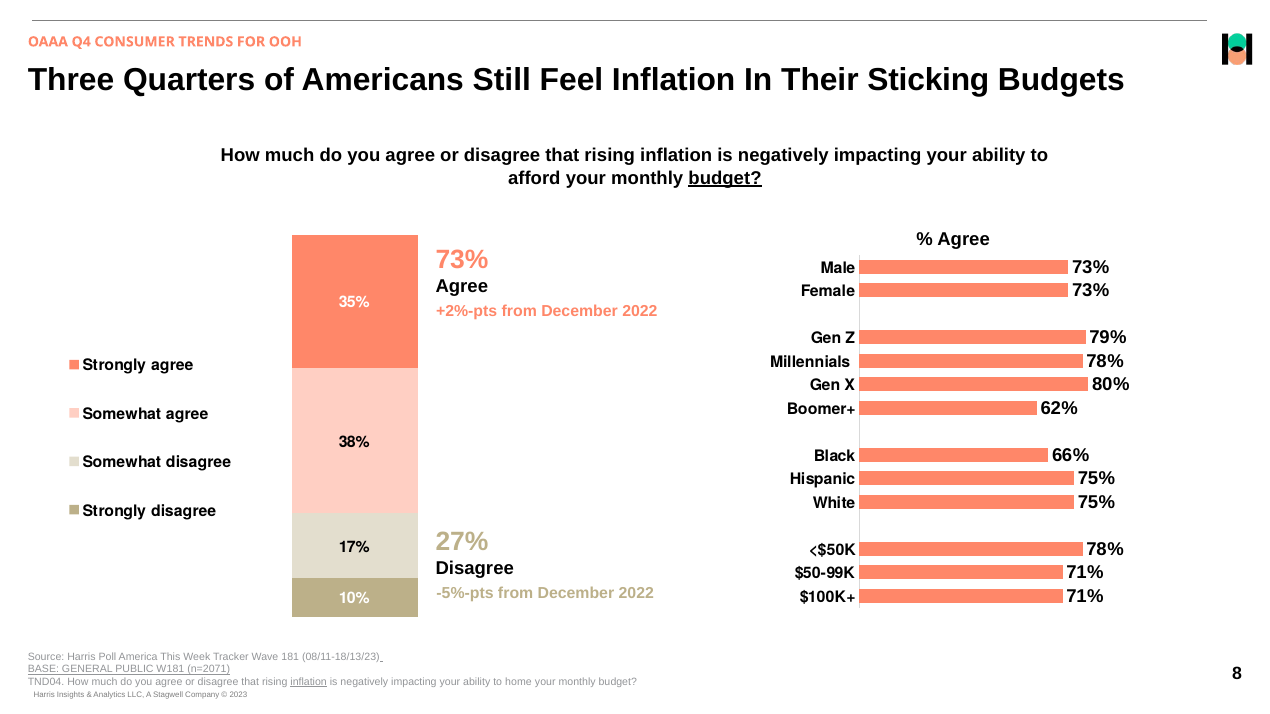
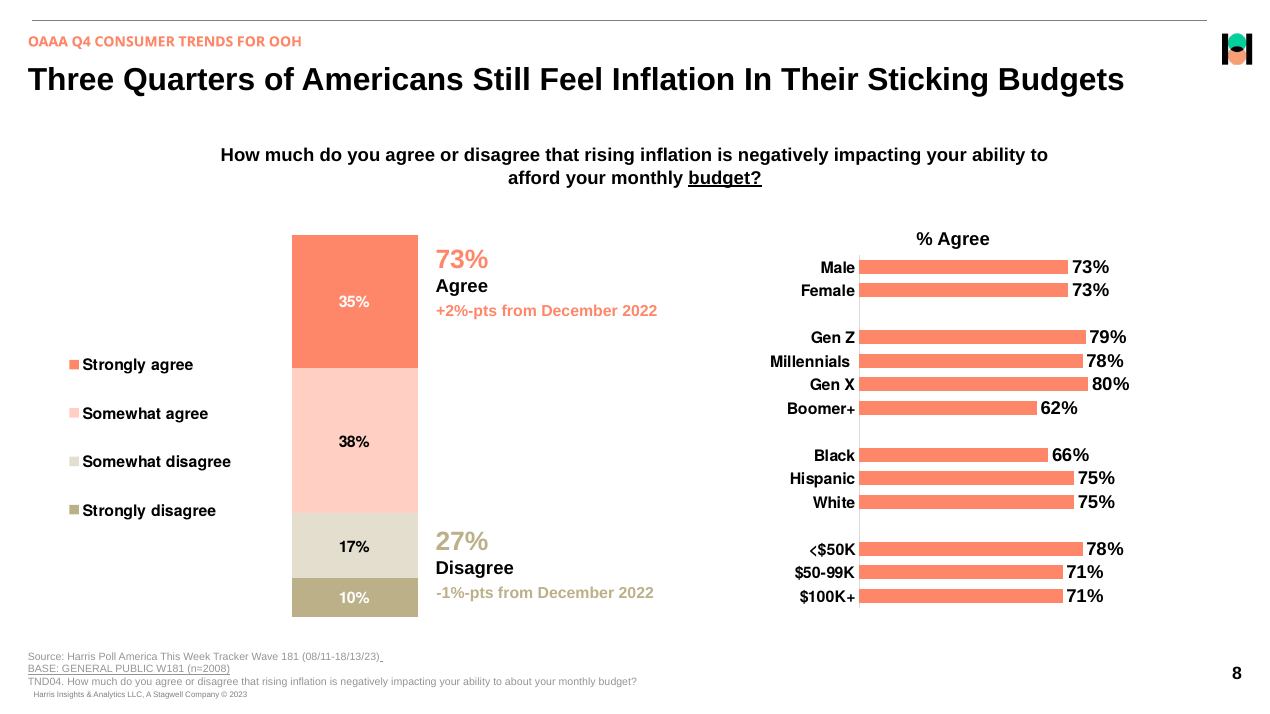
-5%-pts: -5%-pts -> -1%-pts
n=2071: n=2071 -> n=2008
inflation at (309, 682) underline: present -> none
home: home -> about
